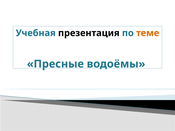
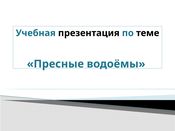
теме colour: orange -> black
